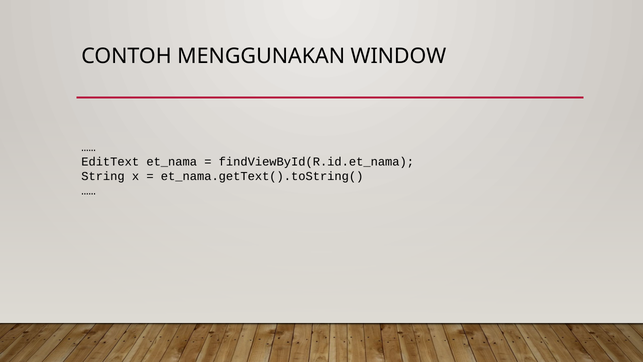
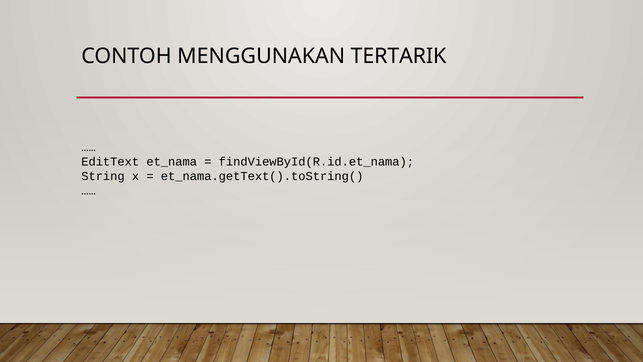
WINDOW: WINDOW -> TERTARIK
